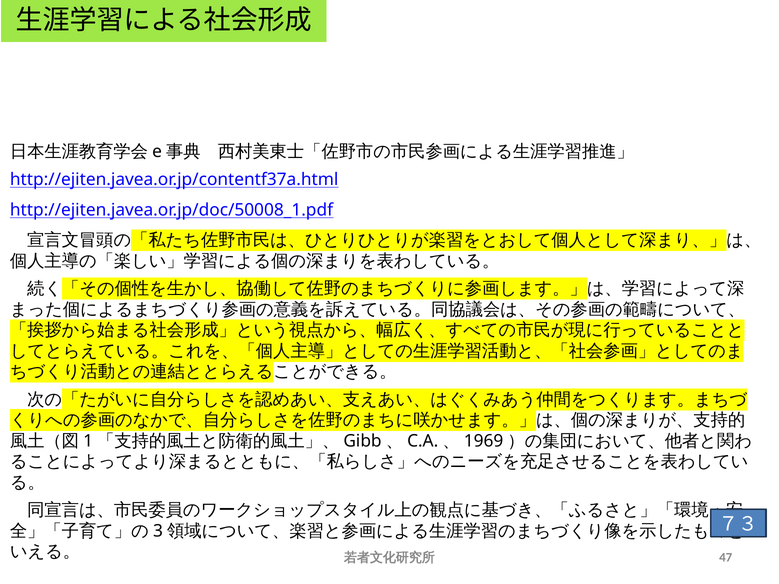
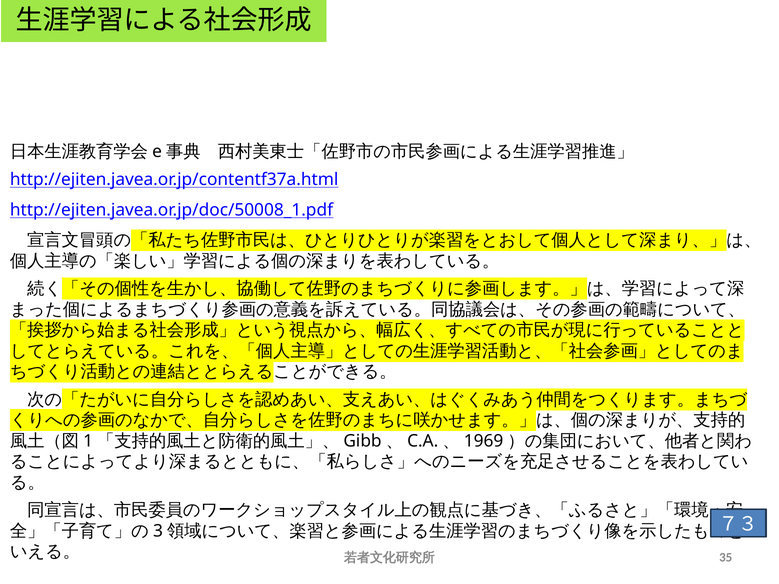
47: 47 -> 35
